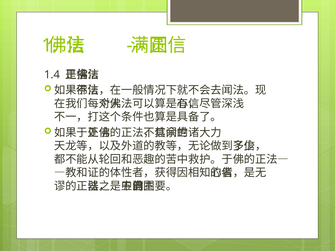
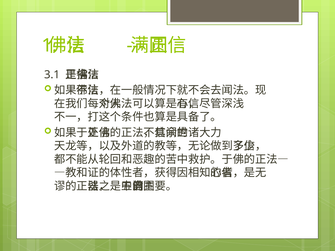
1.4: 1.4 -> 3.1
